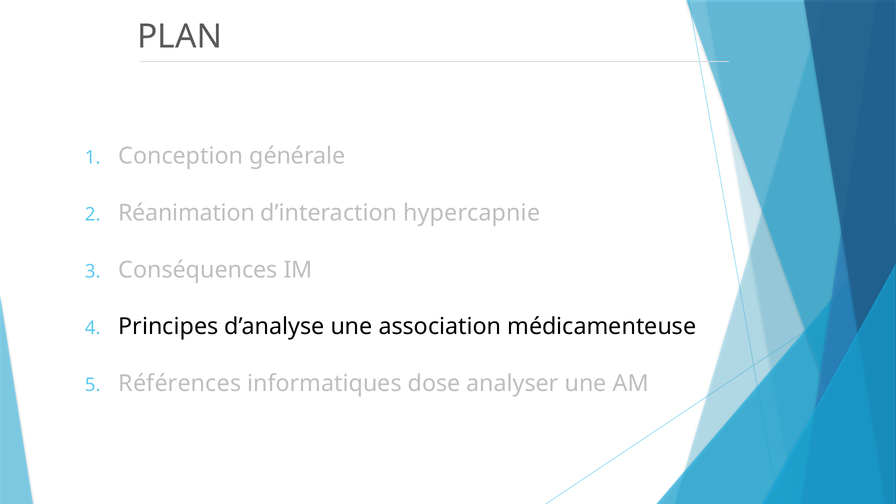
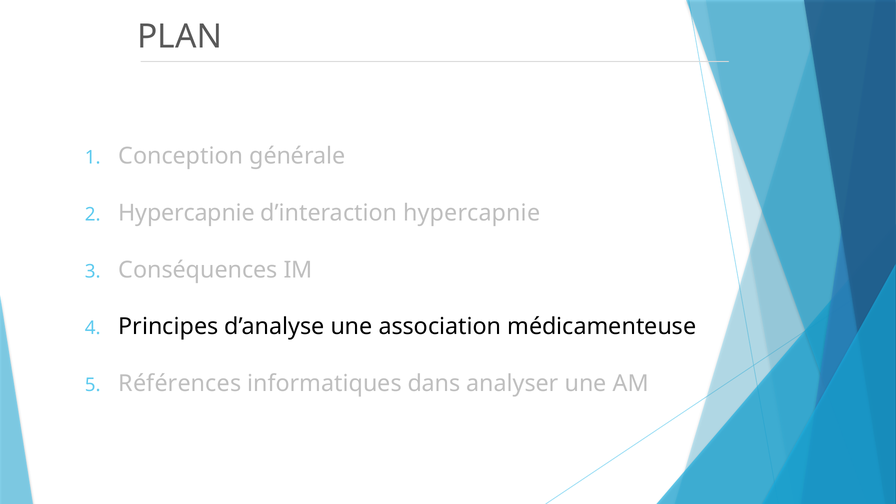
Réanimation at (187, 213): Réanimation -> Hypercapnie
dose: dose -> dans
